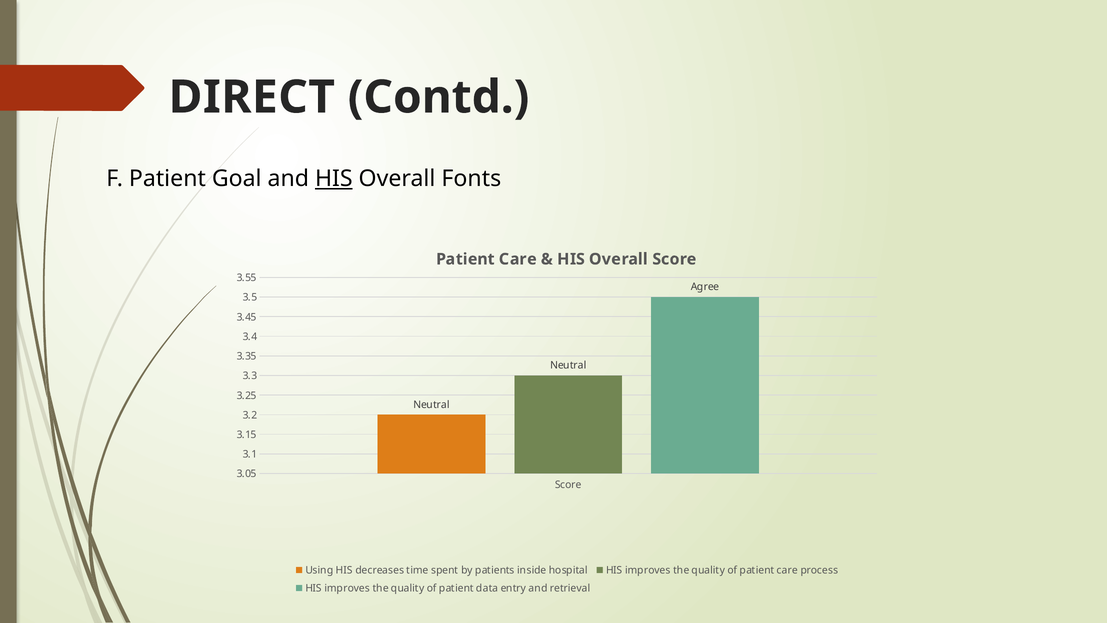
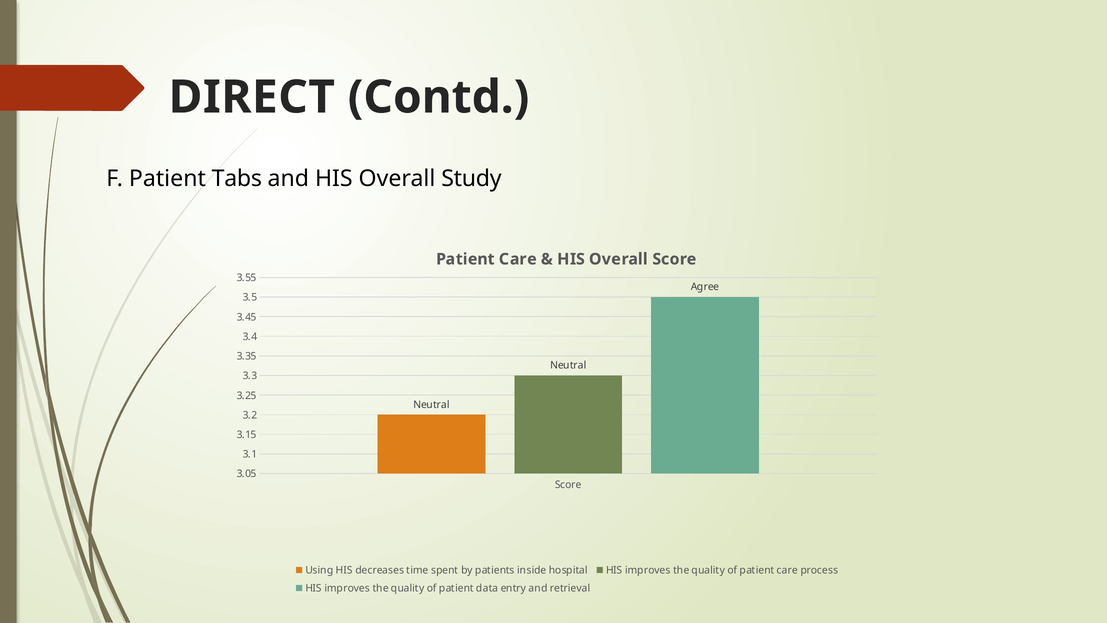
Goal: Goal -> Tabs
HIS at (334, 179) underline: present -> none
Fonts: Fonts -> Study
